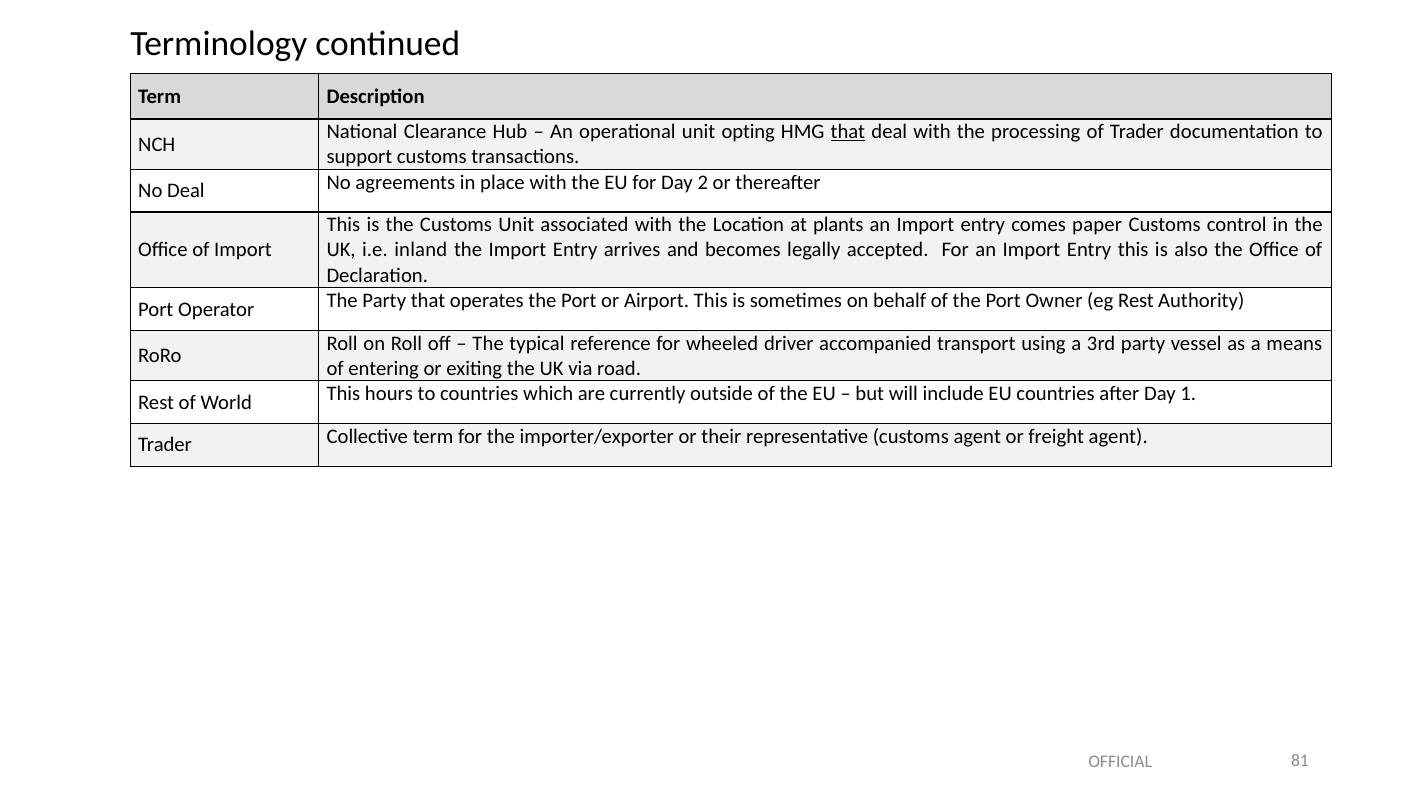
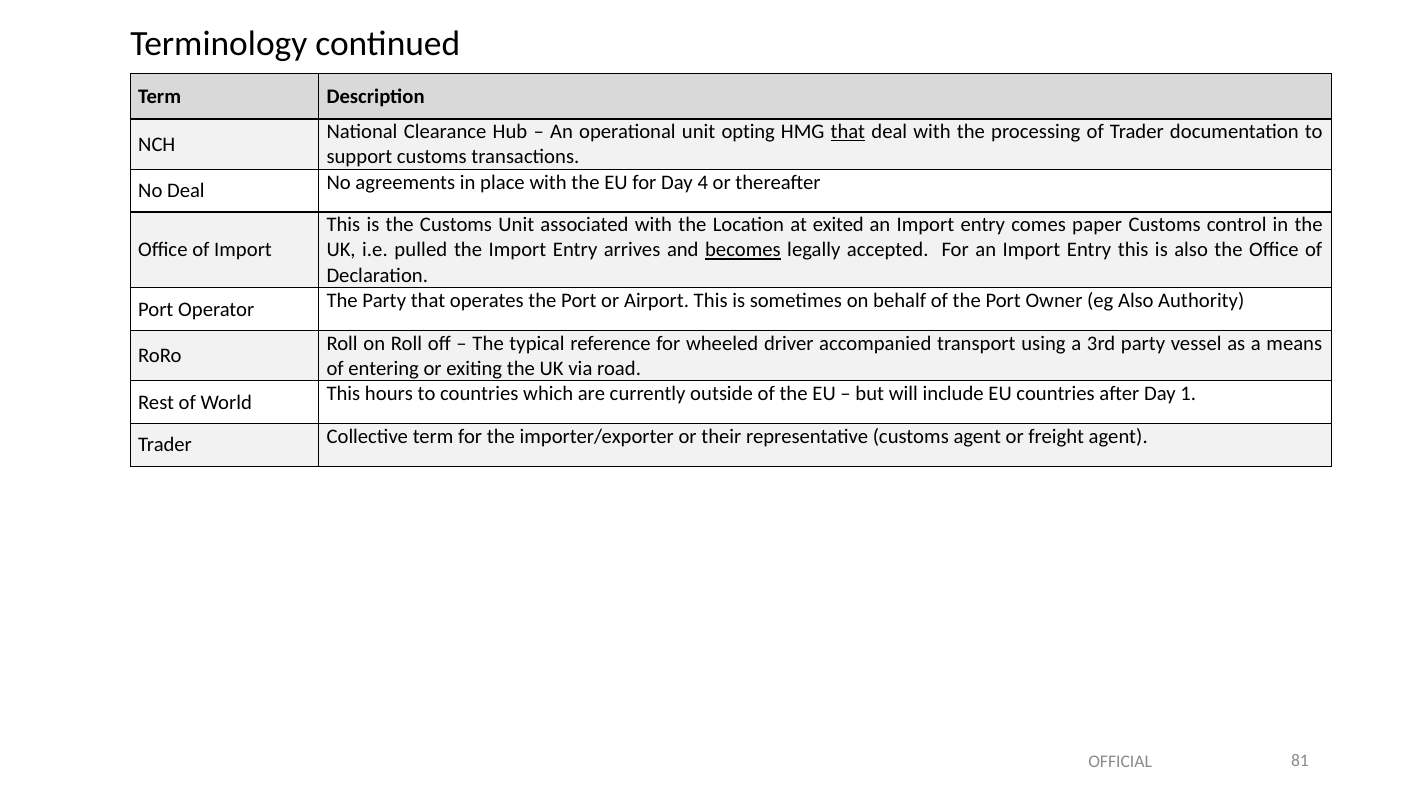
2: 2 -> 4
plants: plants -> exited
inland: inland -> pulled
becomes underline: none -> present
eg Rest: Rest -> Also
